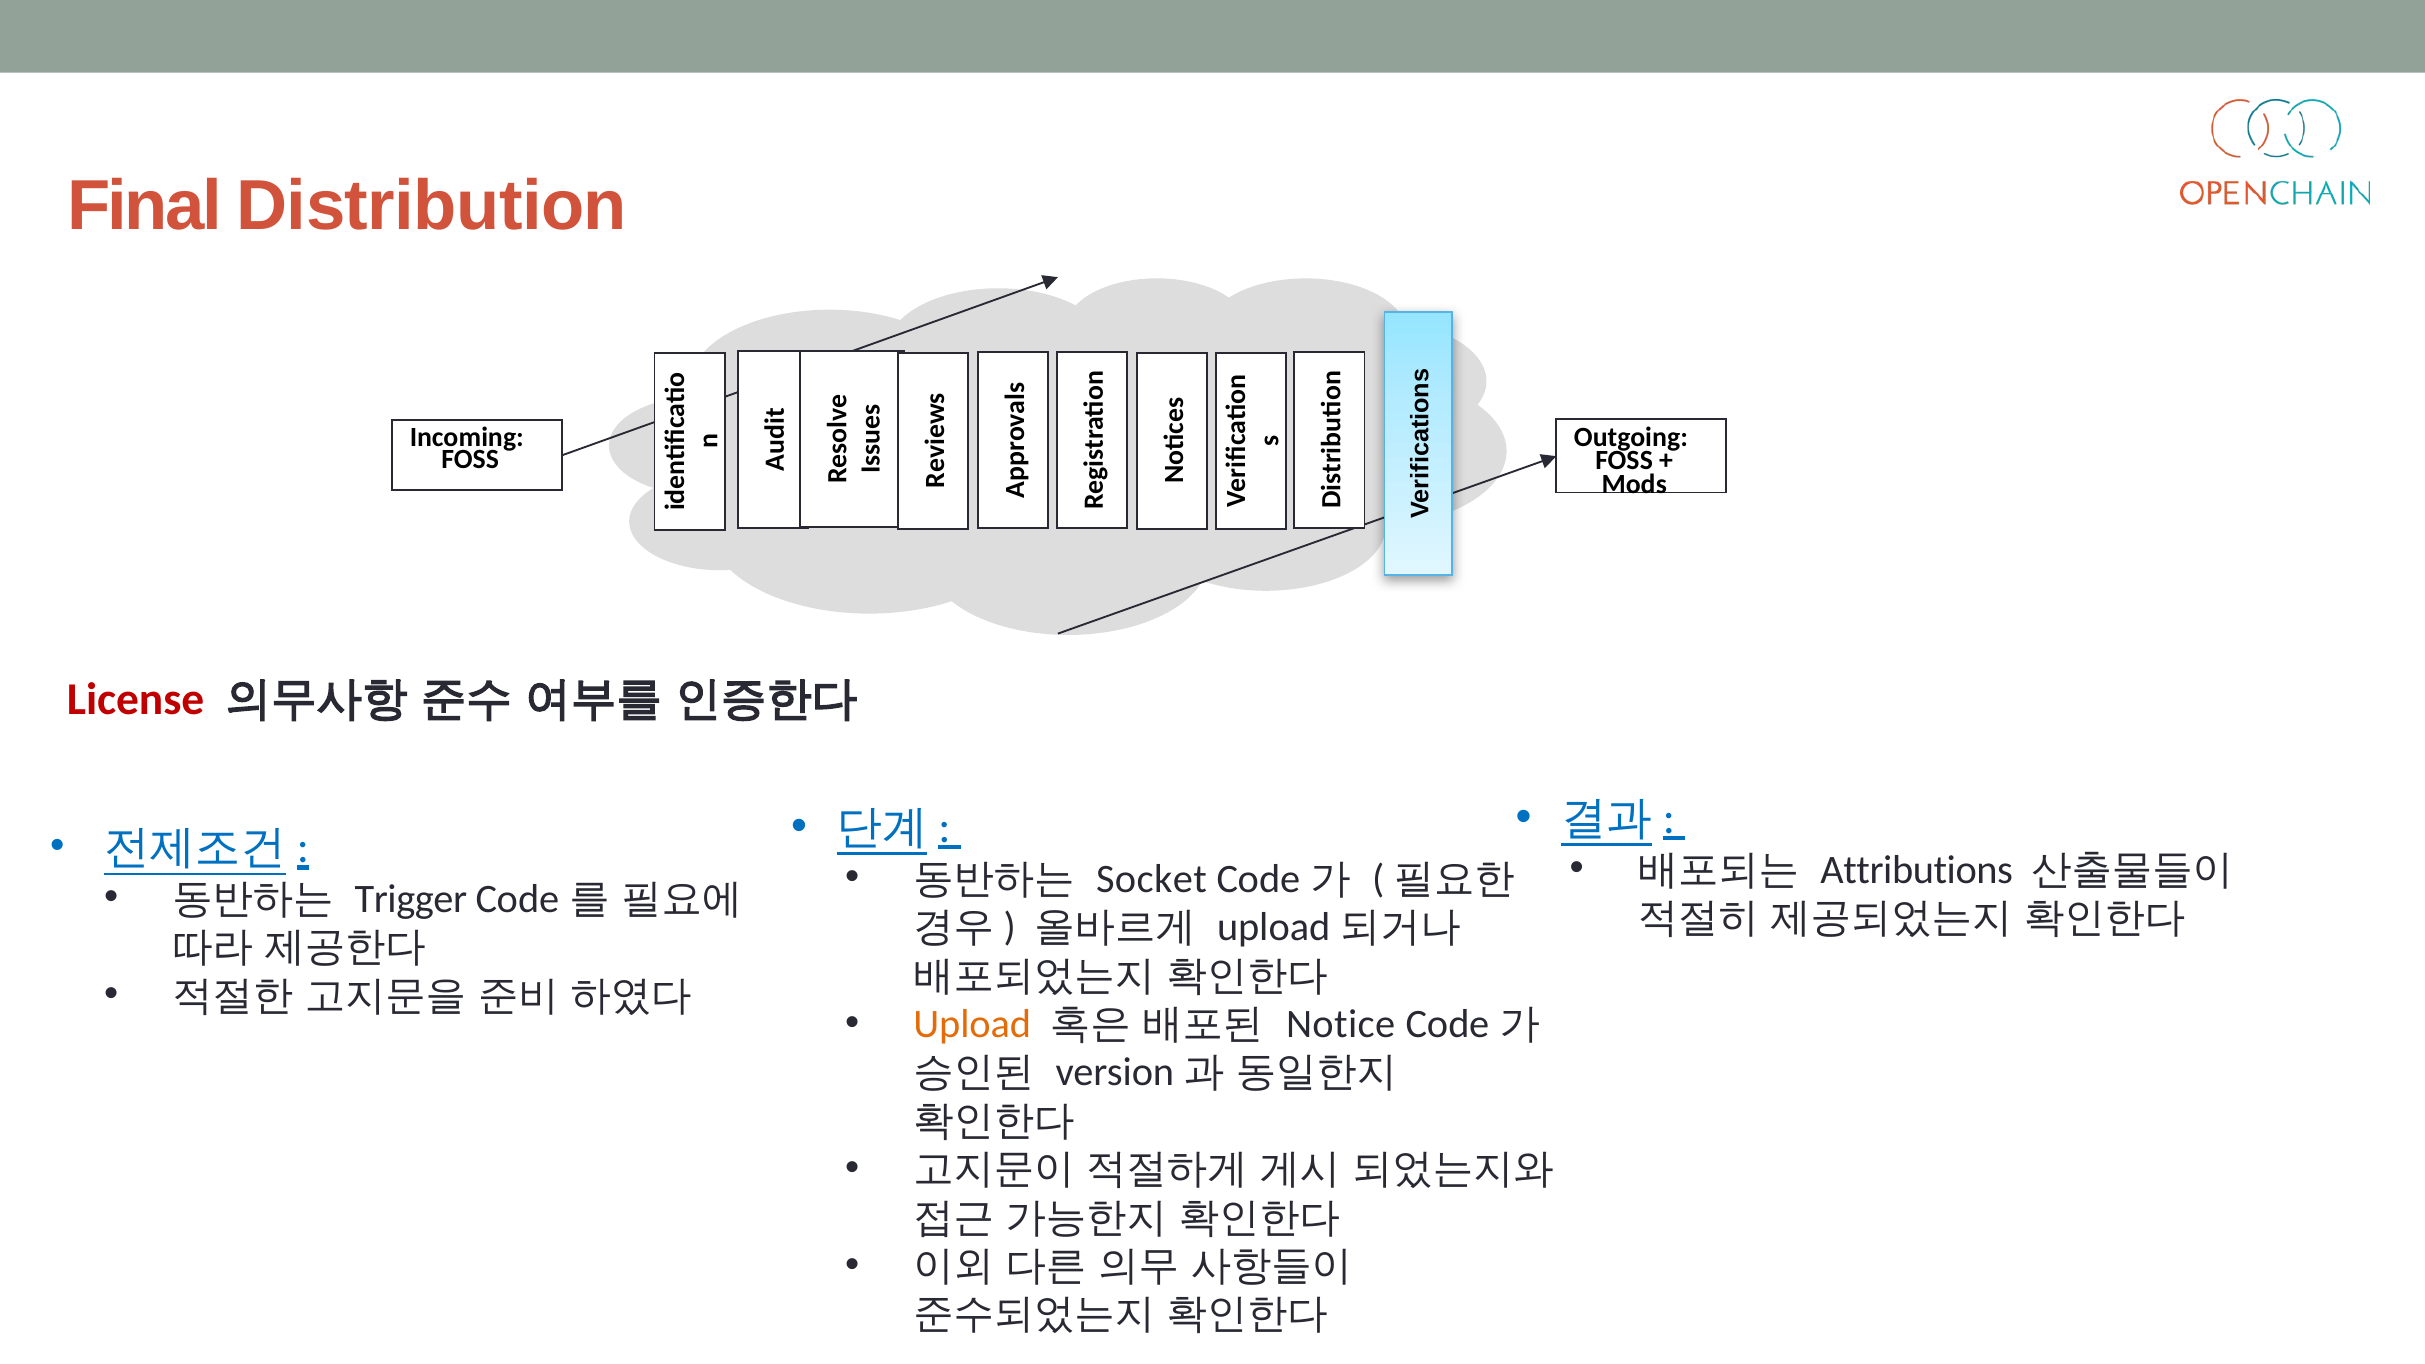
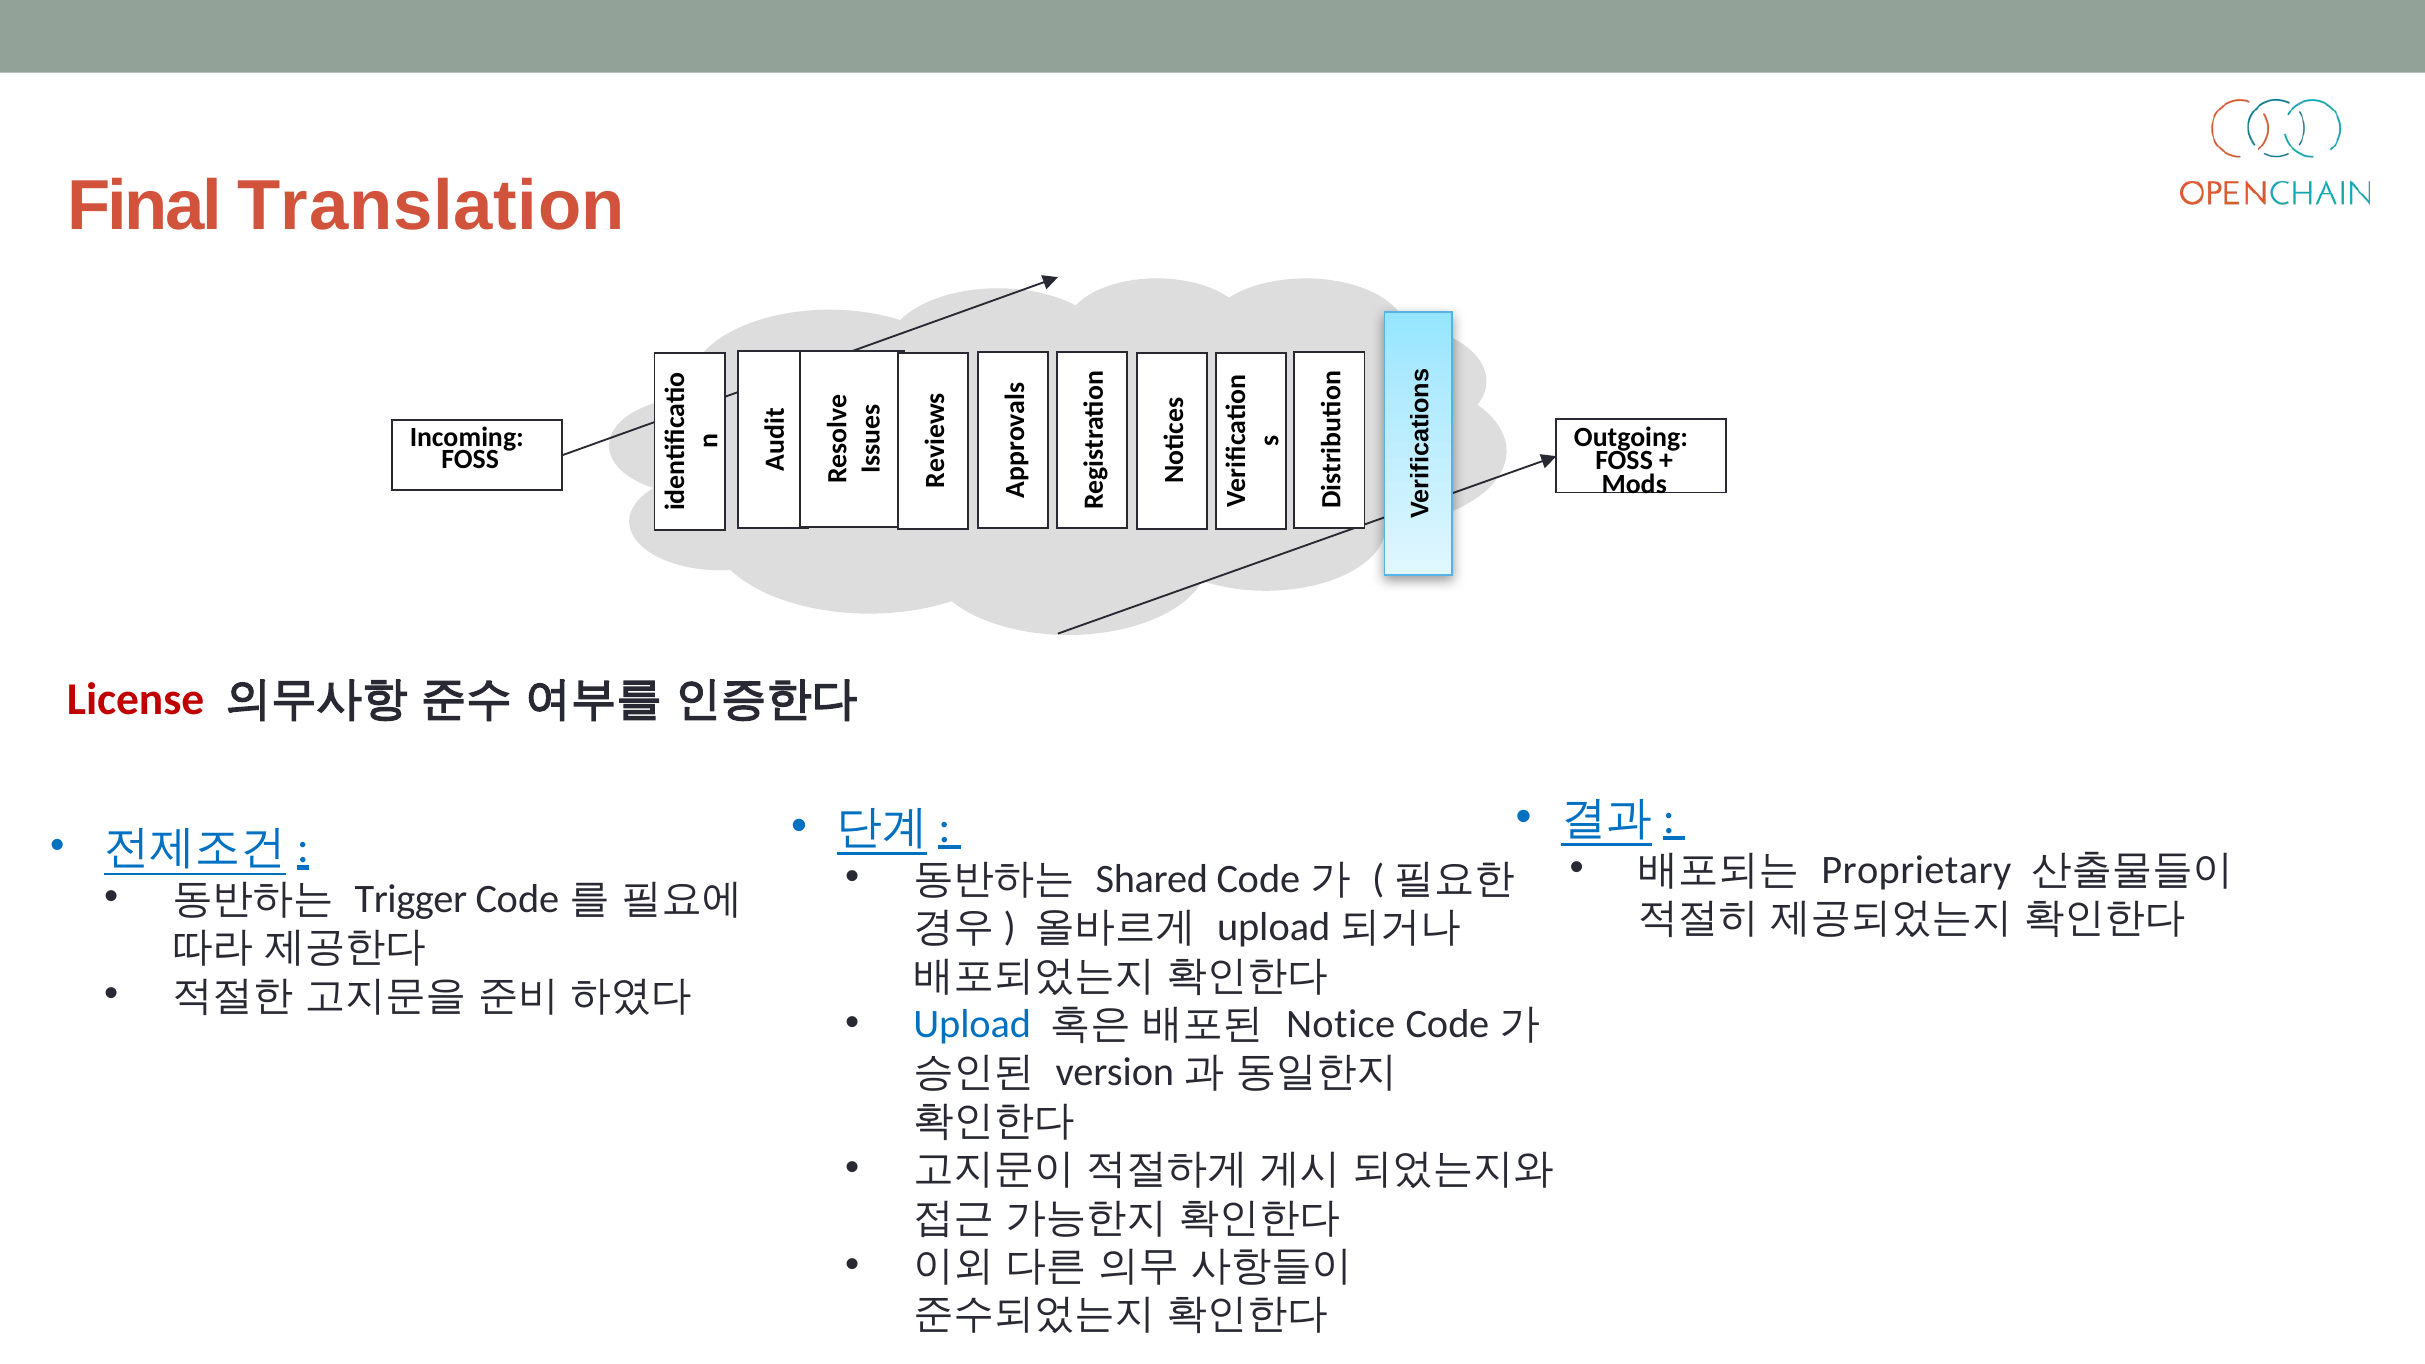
Distribution: Distribution -> Translation
Attributions: Attributions -> Proprietary
Socket: Socket -> Shared
Upload colour: orange -> blue
